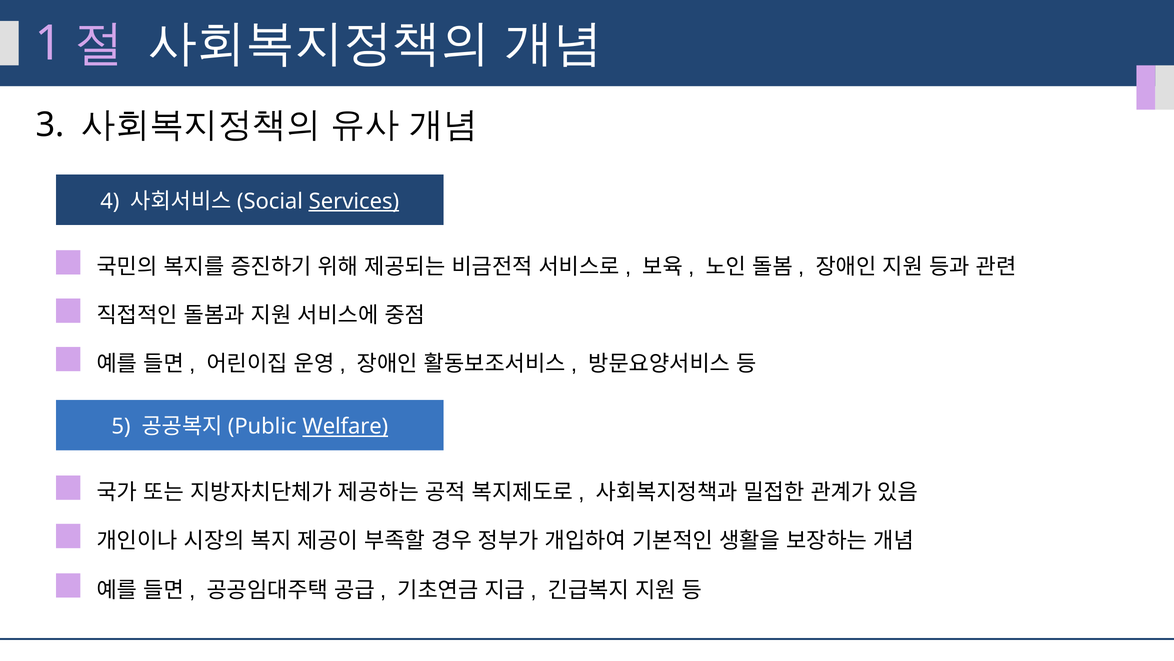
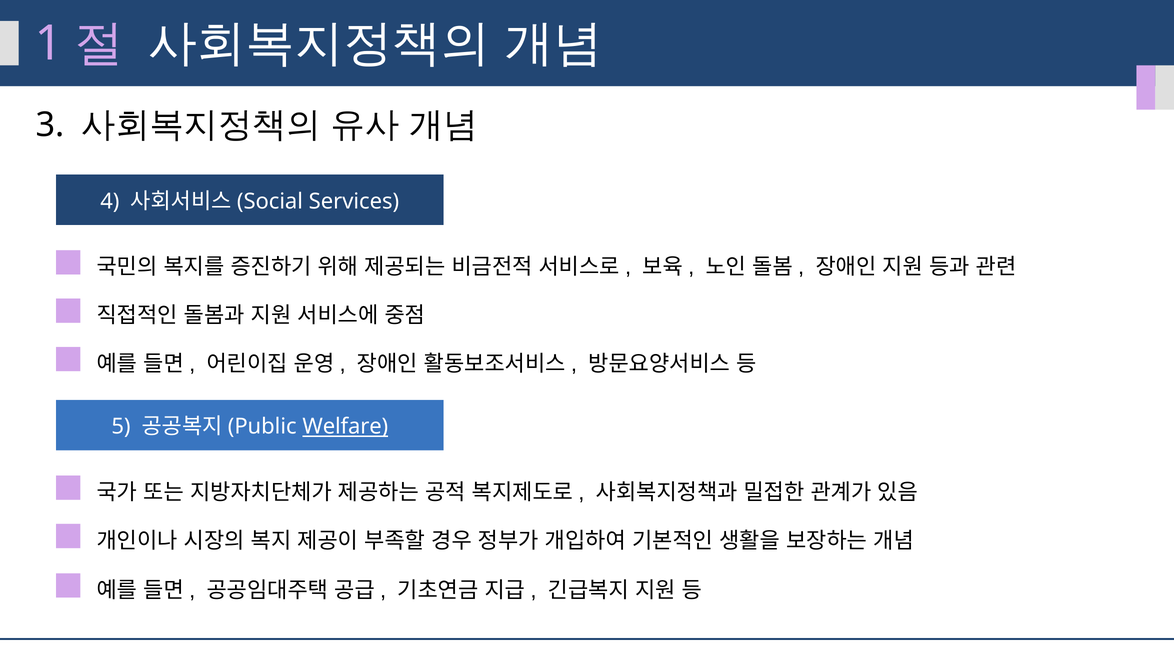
Services underline: present -> none
